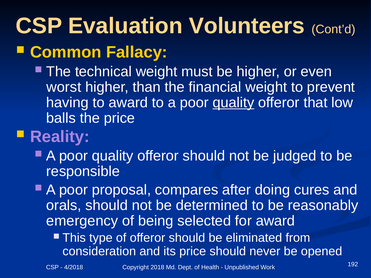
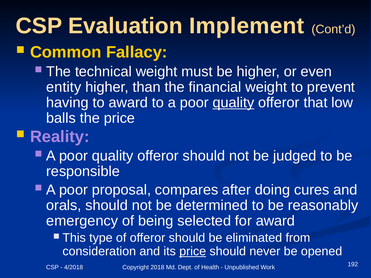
Volunteers: Volunteers -> Implement
worst: worst -> entity
price at (193, 251) underline: none -> present
